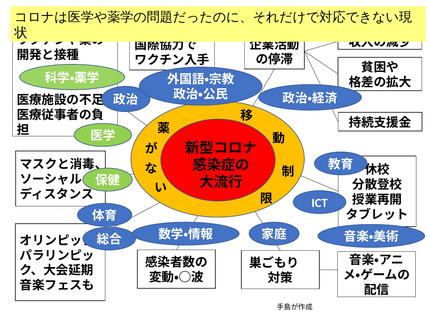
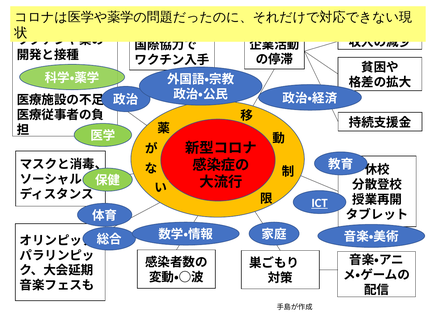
ICT underline: none -> present
